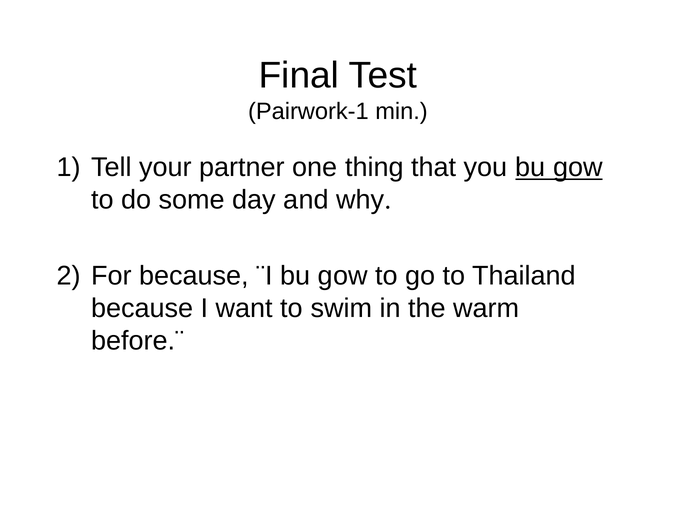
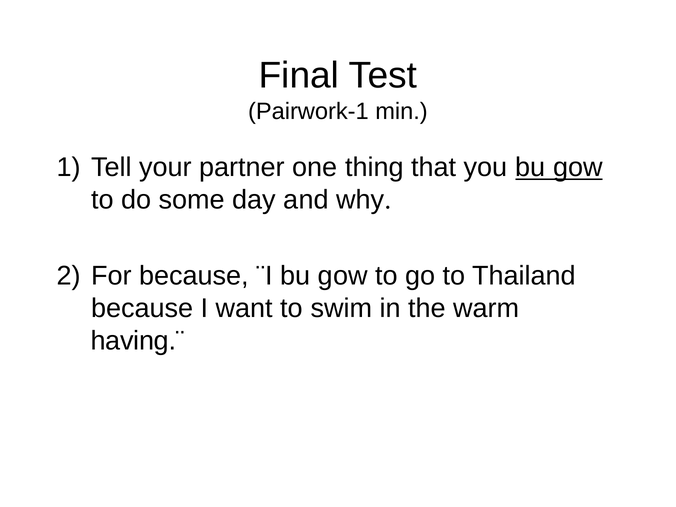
before.¨: before.¨ -> having.¨
